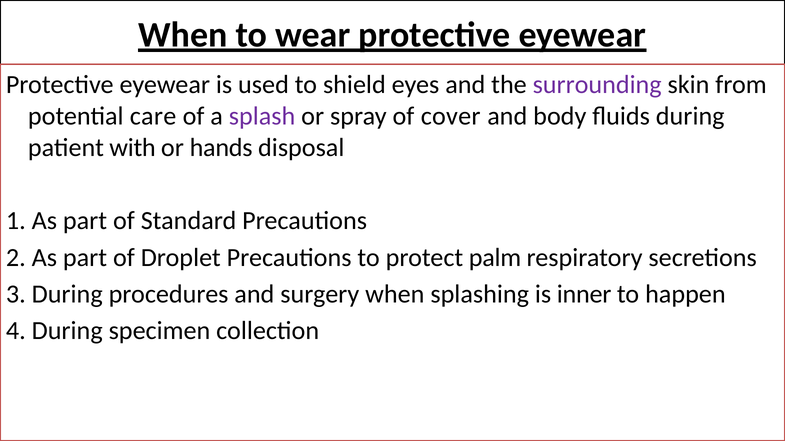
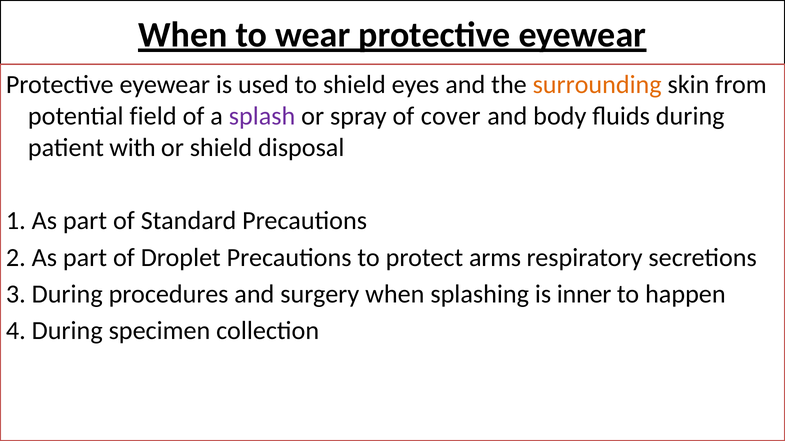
surrounding colour: purple -> orange
care: care -> field
or hands: hands -> shield
palm: palm -> arms
